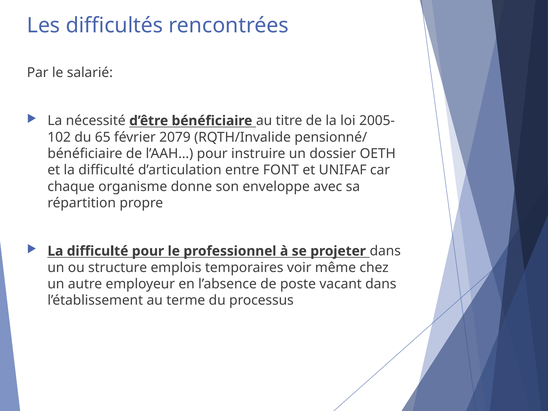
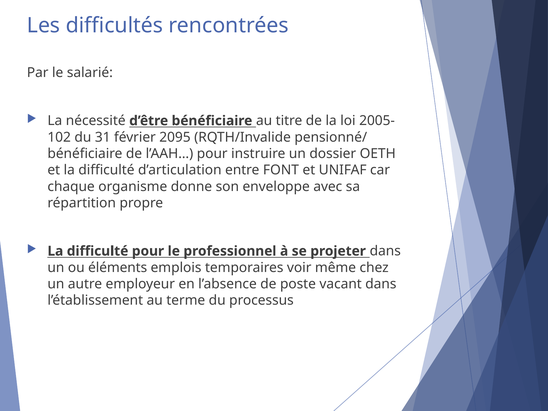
65: 65 -> 31
2079: 2079 -> 2095
structure: structure -> éléments
